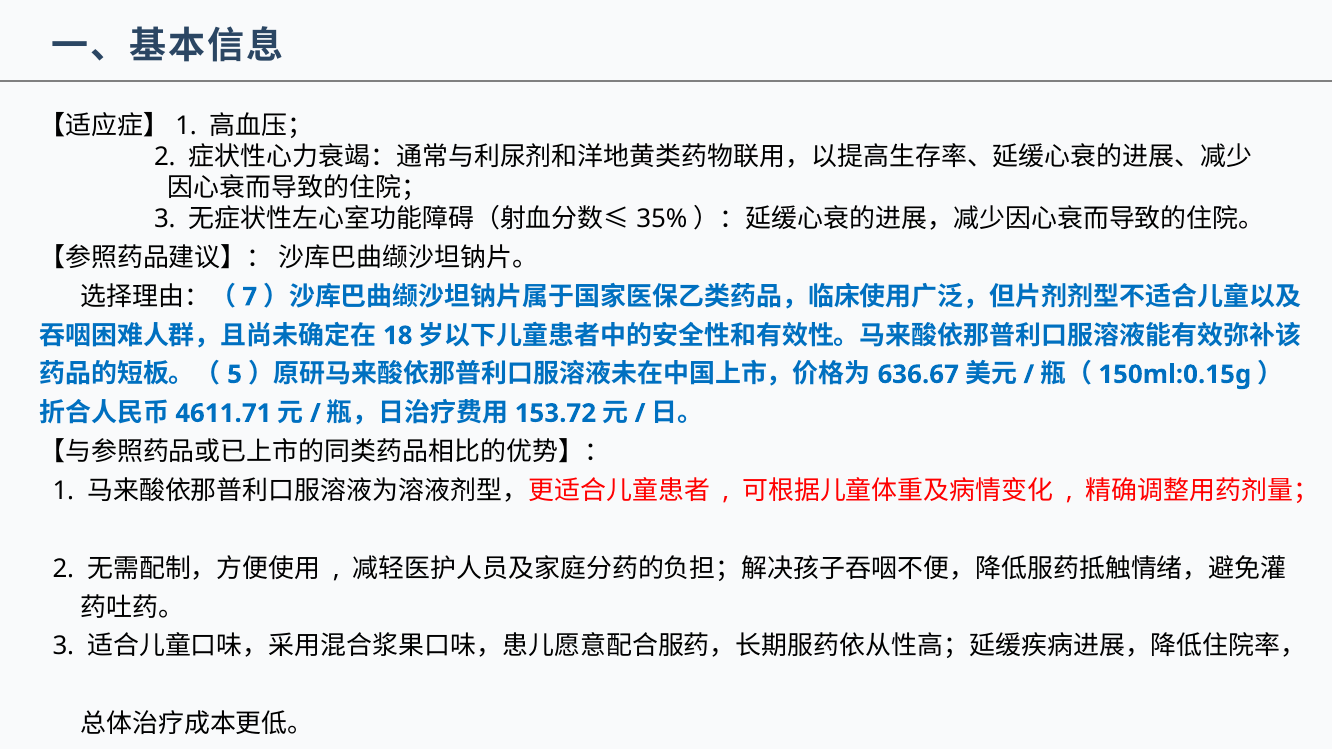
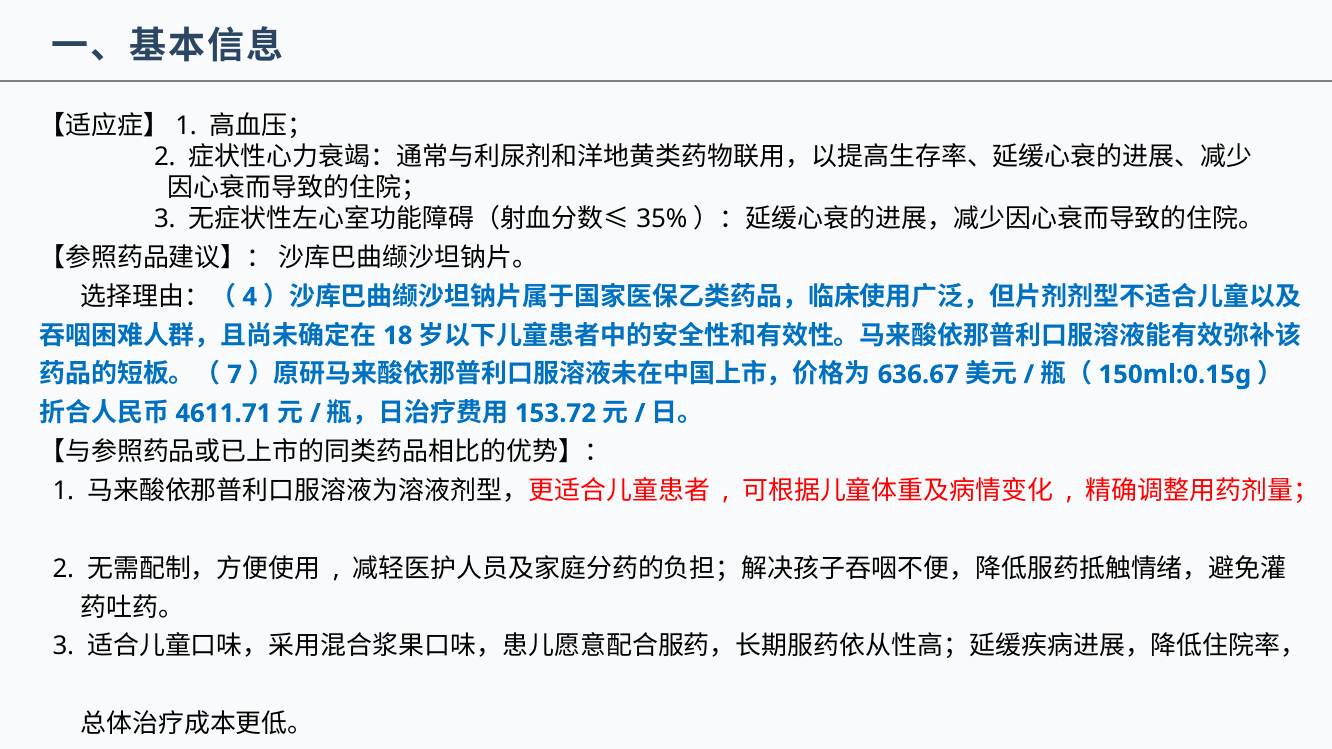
7: 7 -> 4
5: 5 -> 7
